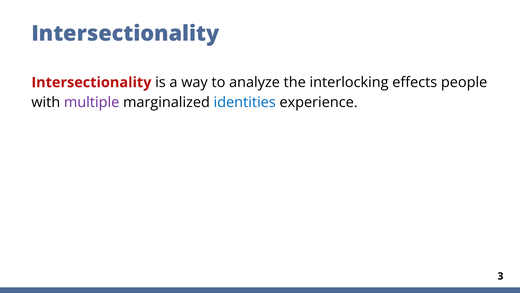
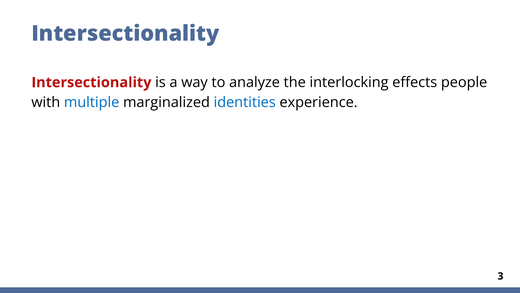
multiple colour: purple -> blue
